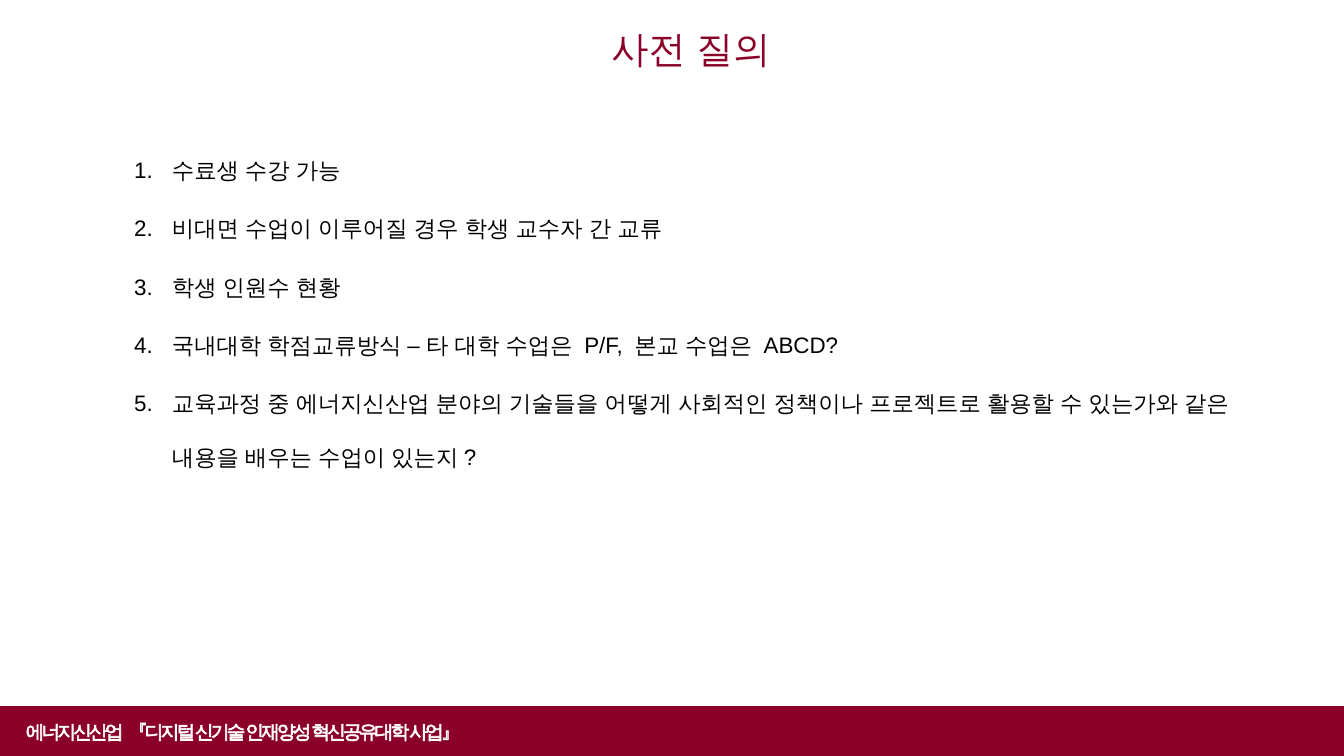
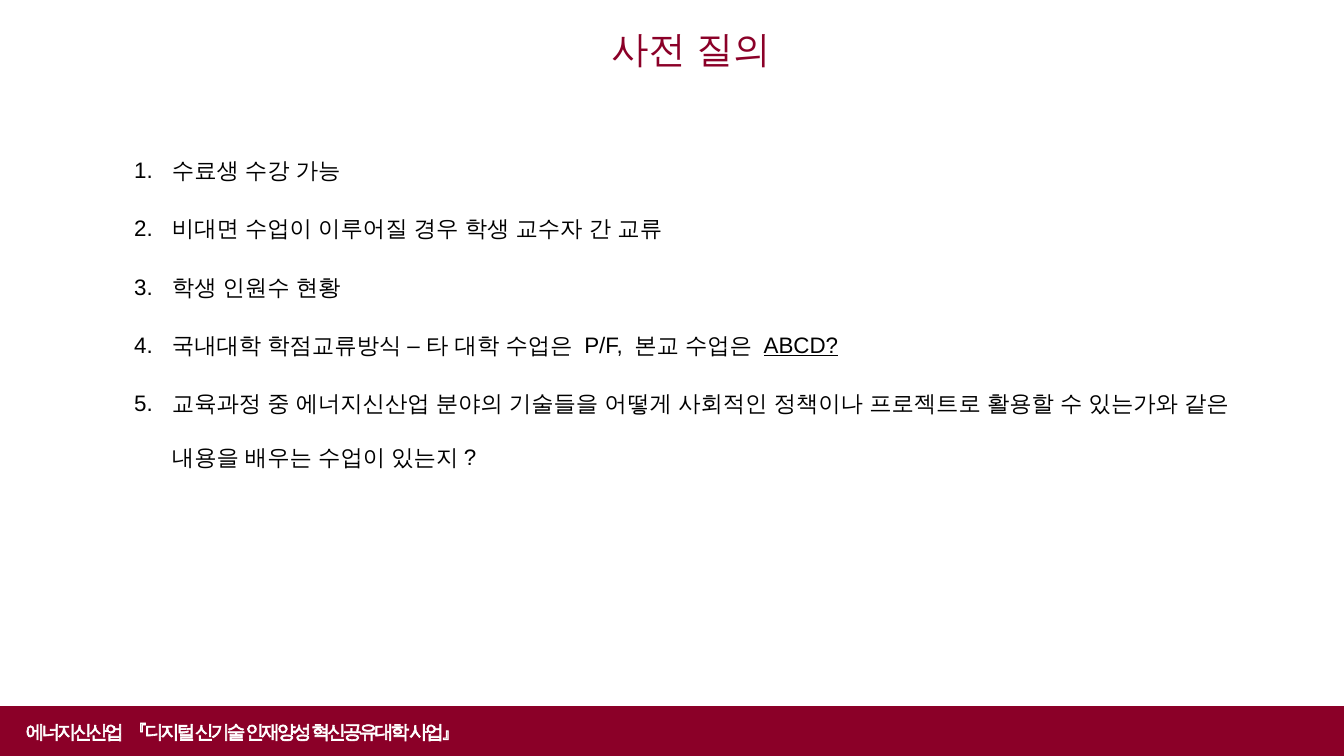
ABCD underline: none -> present
